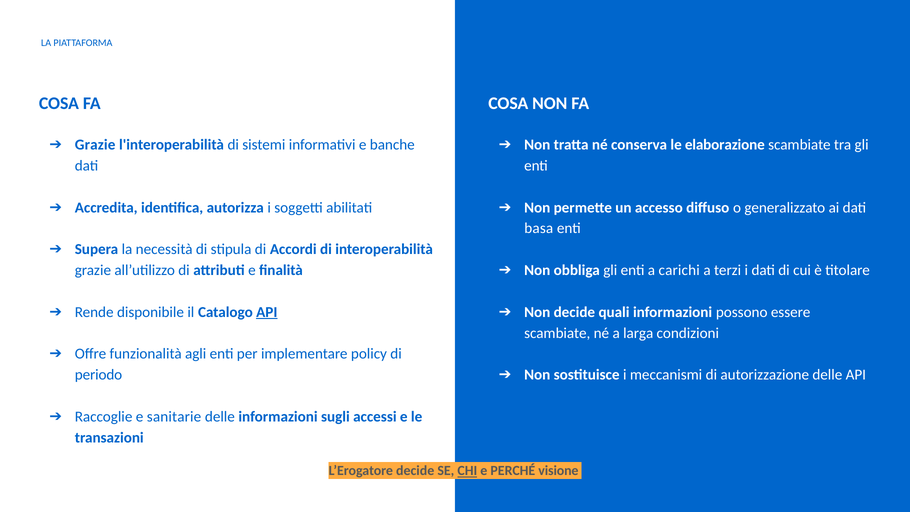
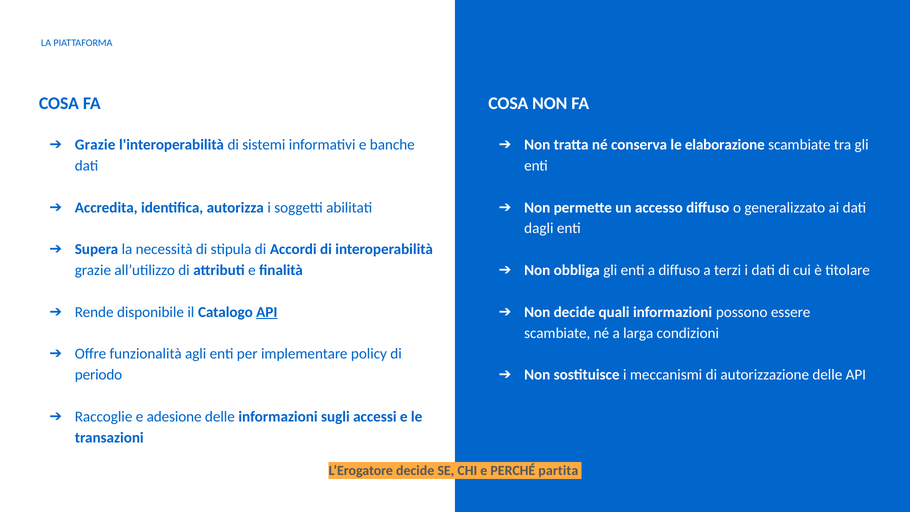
basa: basa -> dagli
a carichi: carichi -> diffuso
sanitarie: sanitarie -> adesione
CHI underline: present -> none
visione: visione -> partita
